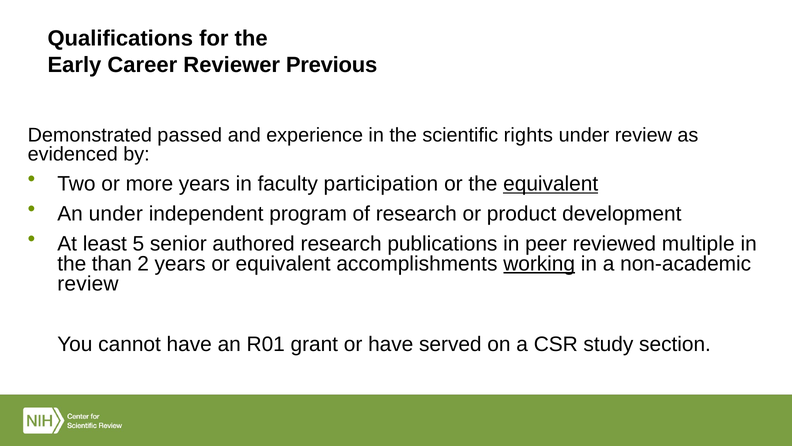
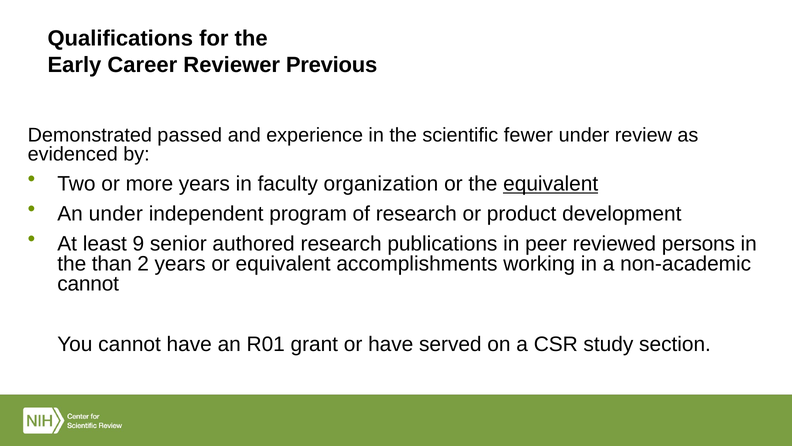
rights: rights -> fewer
participation: participation -> organization
5: 5 -> 9
multiple: multiple -> persons
working underline: present -> none
review at (88, 284): review -> cannot
